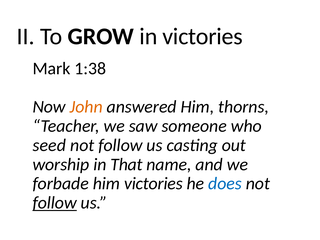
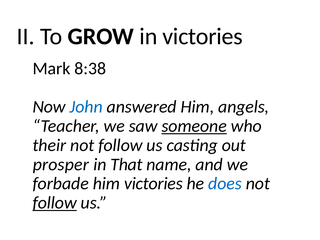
1:38: 1:38 -> 8:38
John colour: orange -> blue
thorns: thorns -> angels
someone underline: none -> present
seed: seed -> their
worship: worship -> prosper
